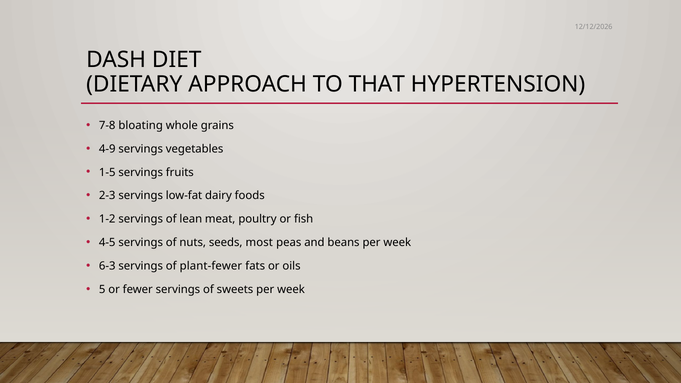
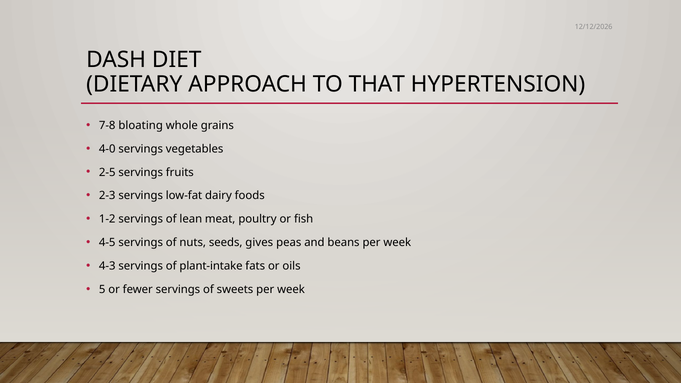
4-9: 4-9 -> 4-0
1-5: 1-5 -> 2-5
most: most -> gives
6-3: 6-3 -> 4-3
plant-fewer: plant-fewer -> plant-intake
